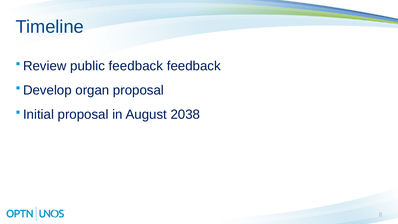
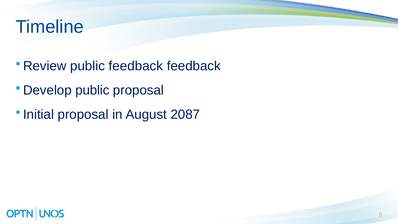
organ at (92, 90): organ -> public
2038: 2038 -> 2087
